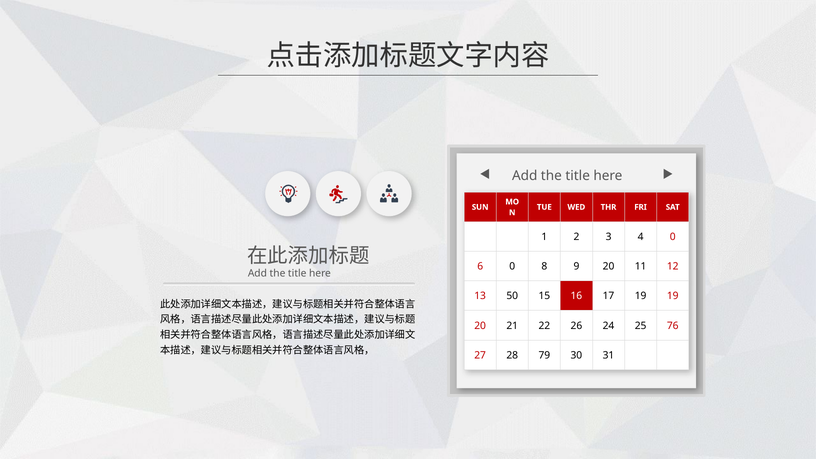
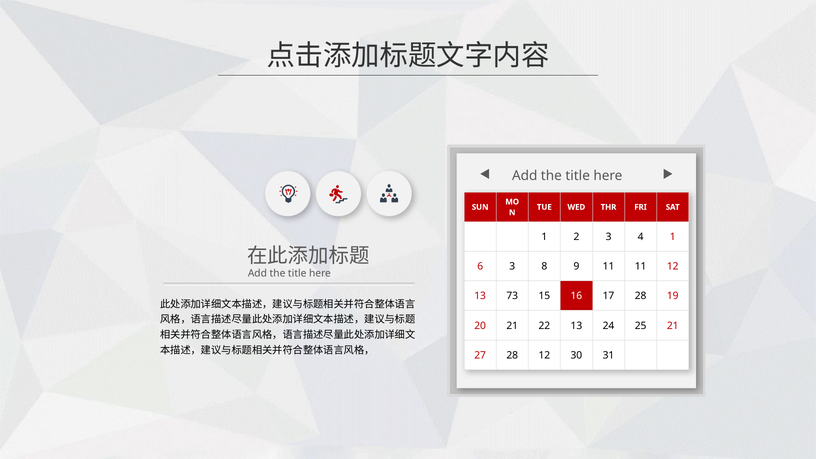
4 0: 0 -> 1
6 0: 0 -> 3
9 20: 20 -> 11
50: 50 -> 73
17 19: 19 -> 28
22 26: 26 -> 13
25 76: 76 -> 21
28 79: 79 -> 12
